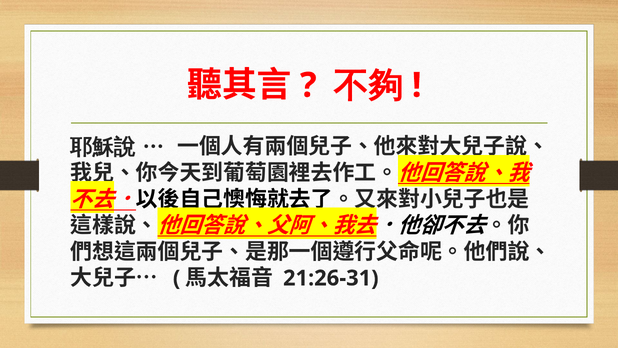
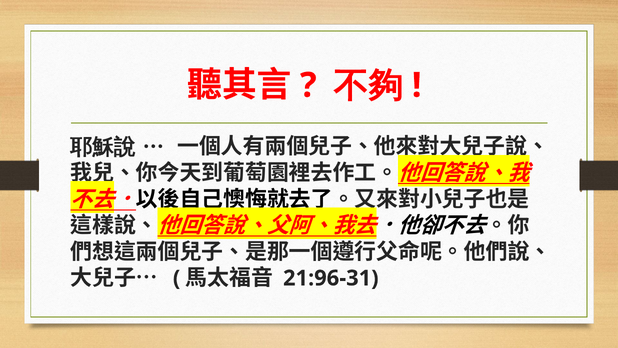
21:26-31: 21:26-31 -> 21:96-31
